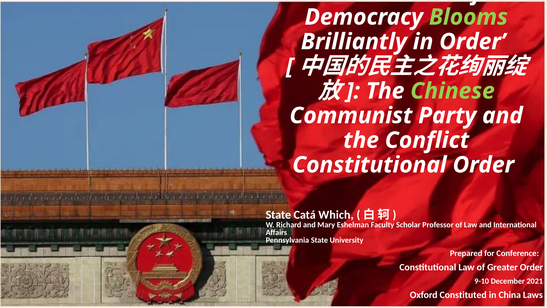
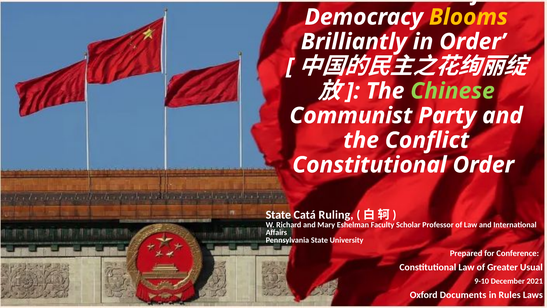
Blooms colour: light green -> yellow
Which: Which -> Ruling
Greater Order: Order -> Usual
Constituted: Constituted -> Documents
China: China -> Rules
